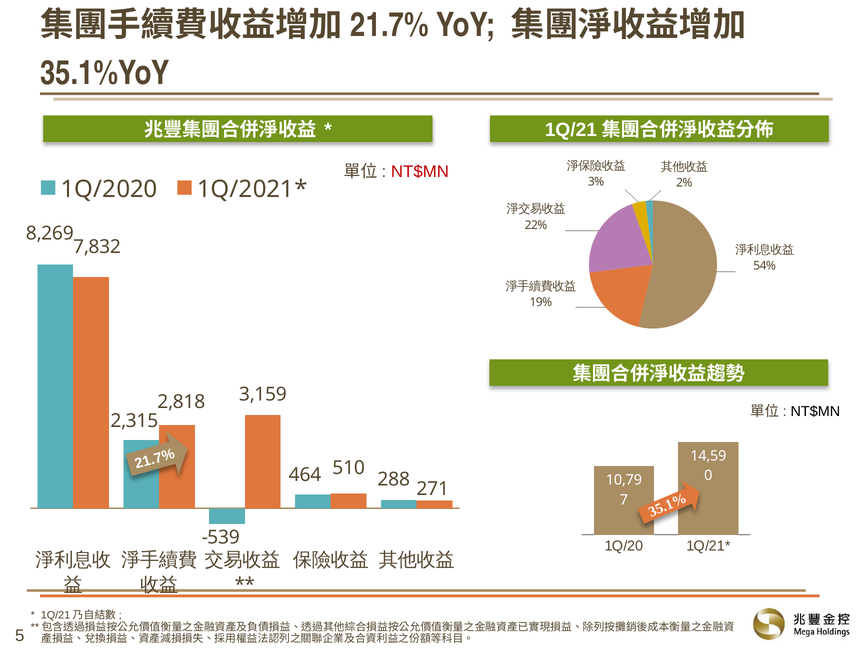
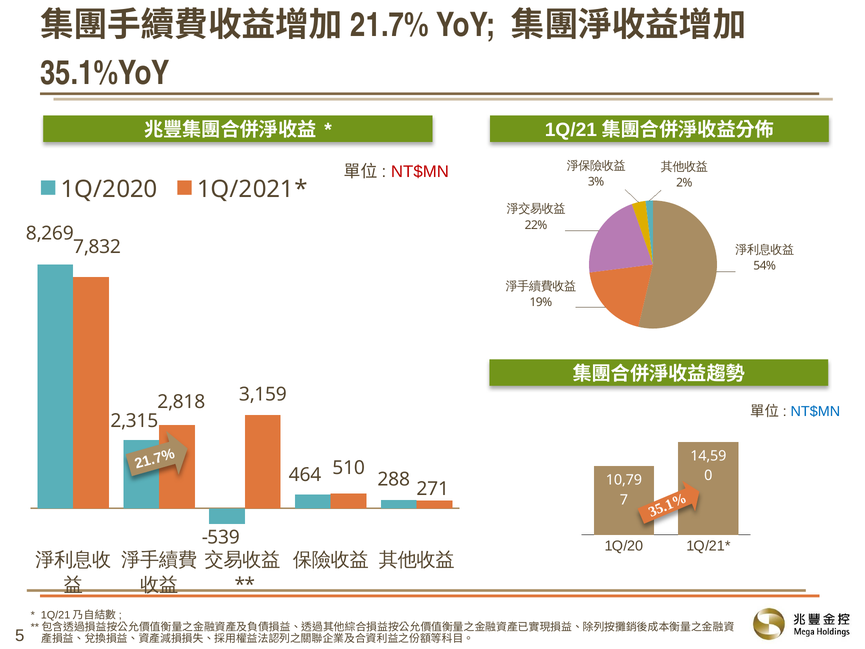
NT$MN at (815, 412) colour: black -> blue
